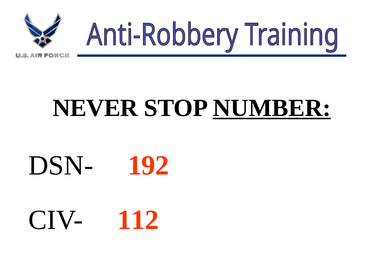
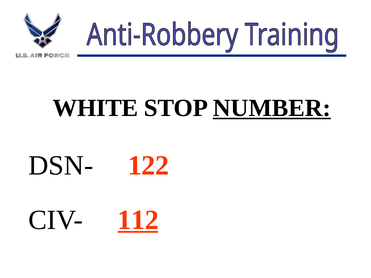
NEVER: NEVER -> WHITE
192: 192 -> 122
112 underline: none -> present
